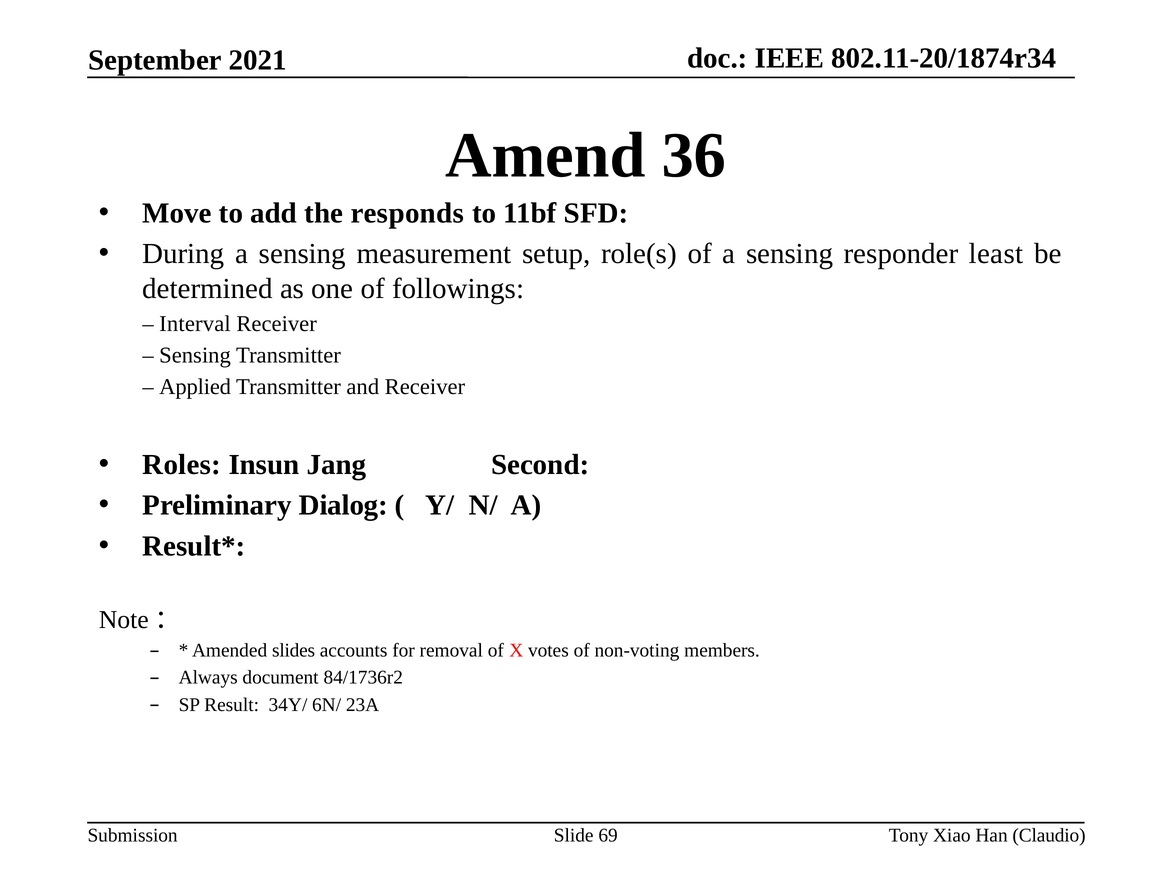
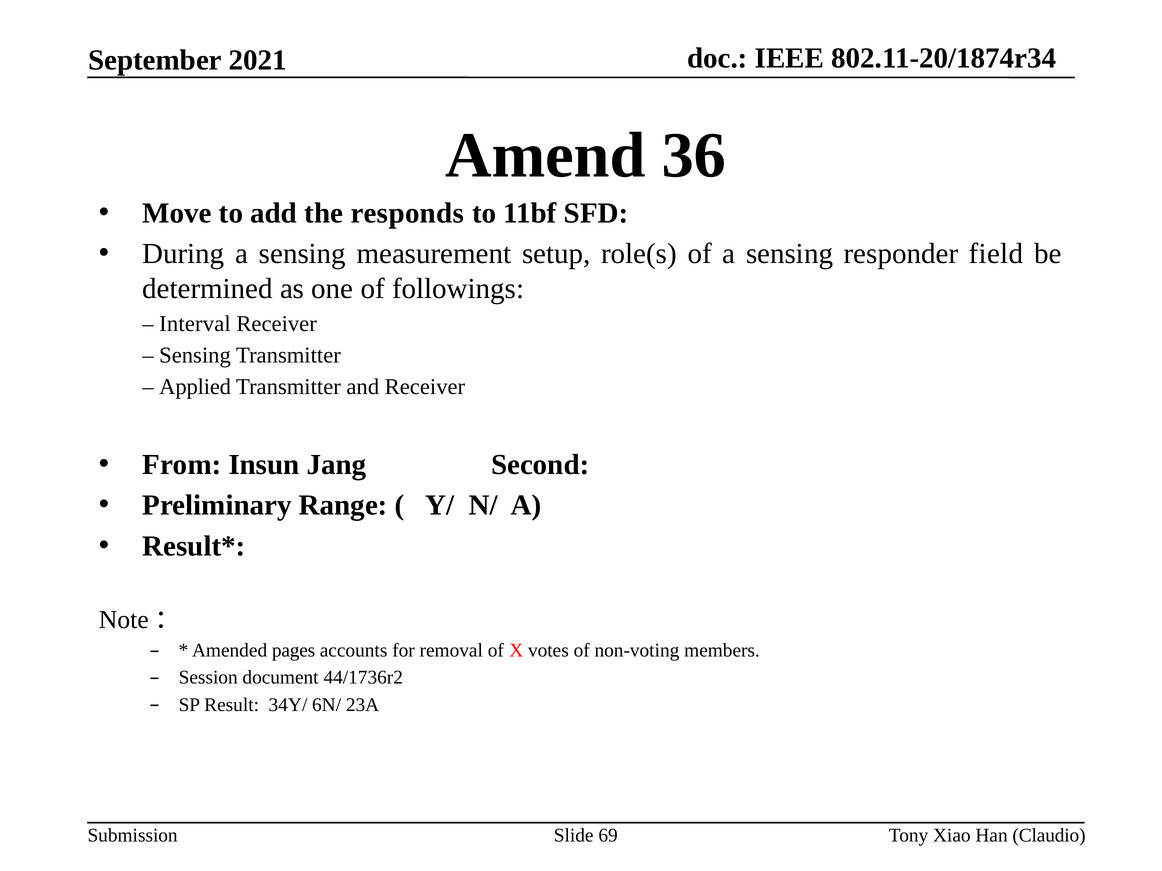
least: least -> field
Roles: Roles -> From
Dialog: Dialog -> Range
slides: slides -> pages
Always: Always -> Session
84/1736r2: 84/1736r2 -> 44/1736r2
